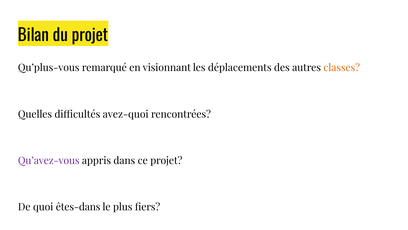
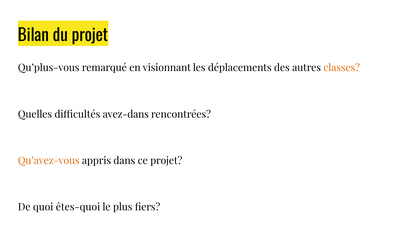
avez-quoi: avez-quoi -> avez-dans
Qu’avez-vous colour: purple -> orange
êtes-dans: êtes-dans -> êtes-quoi
